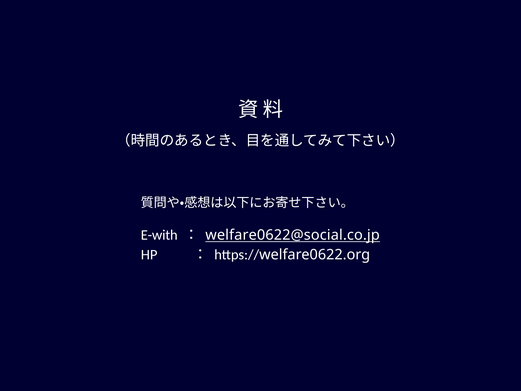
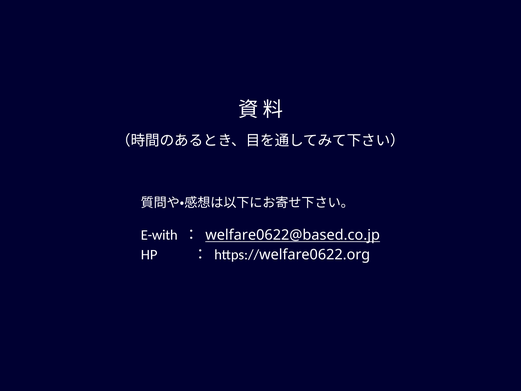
welfare0622@social.co.jp: welfare0622@social.co.jp -> welfare0622@based.co.jp
